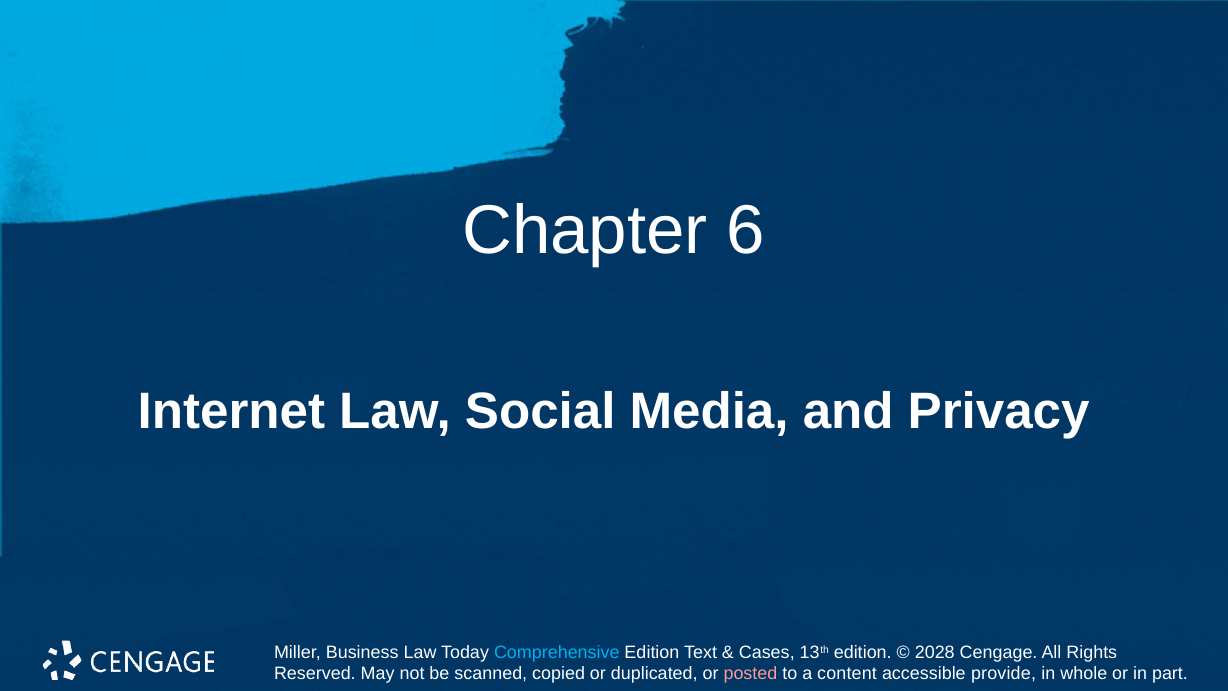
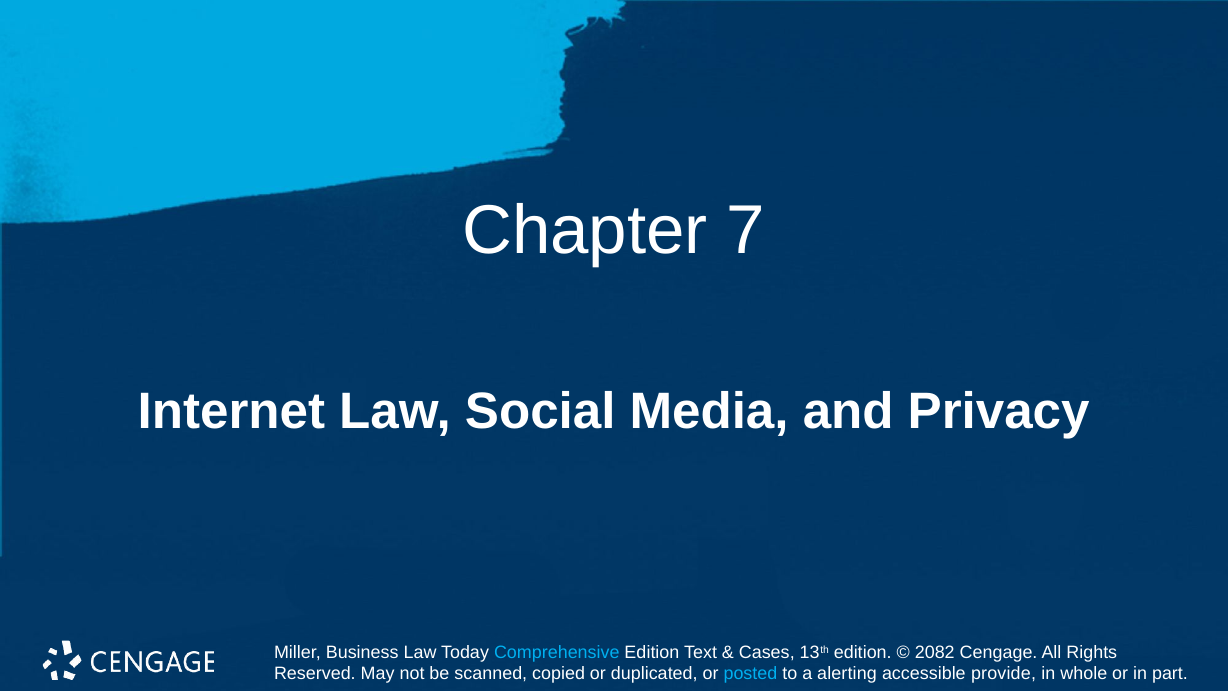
6: 6 -> 7
2028: 2028 -> 2082
posted colour: pink -> light blue
content: content -> alerting
